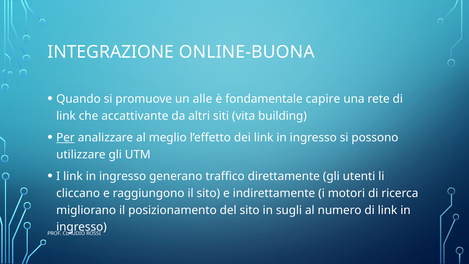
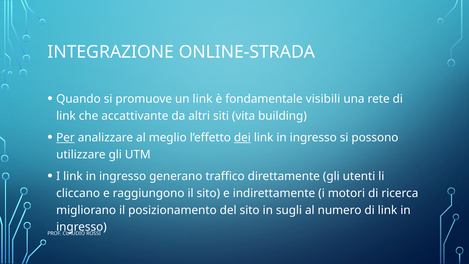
ONLINE-BUONA: ONLINE-BUONA -> ONLINE-STRADA
un alle: alle -> link
capire: capire -> visibili
dei underline: none -> present
